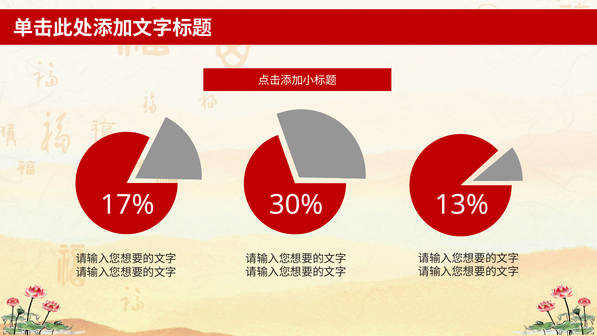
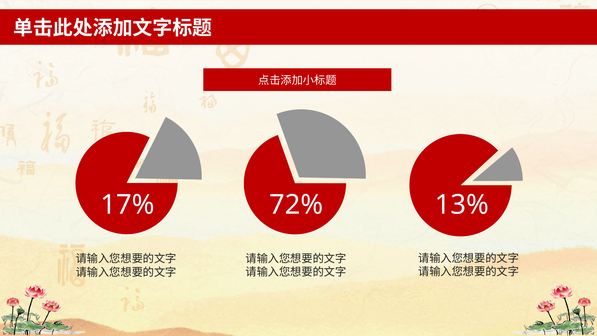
30%: 30% -> 72%
